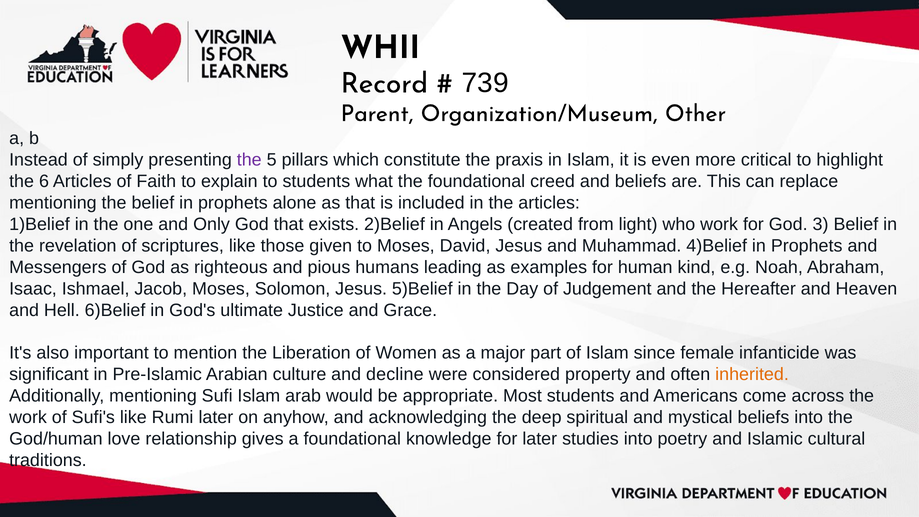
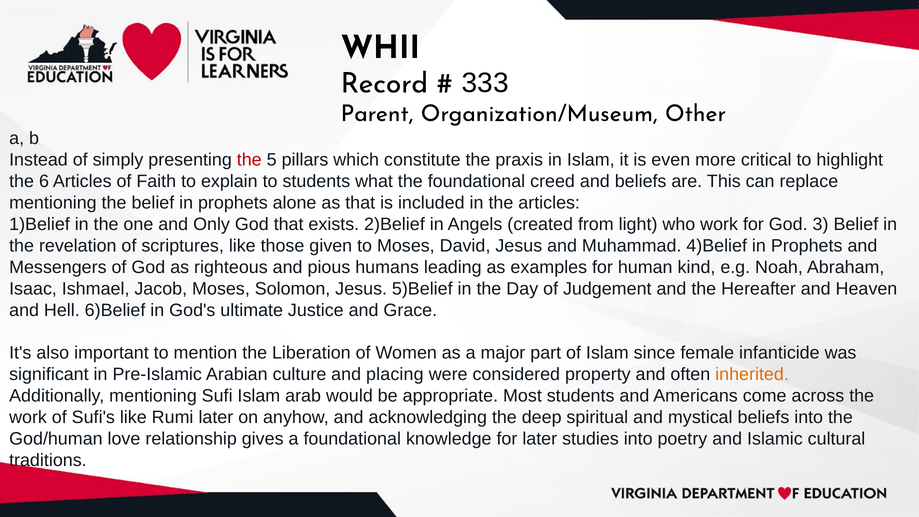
739: 739 -> 333
the at (249, 160) colour: purple -> red
decline: decline -> placing
